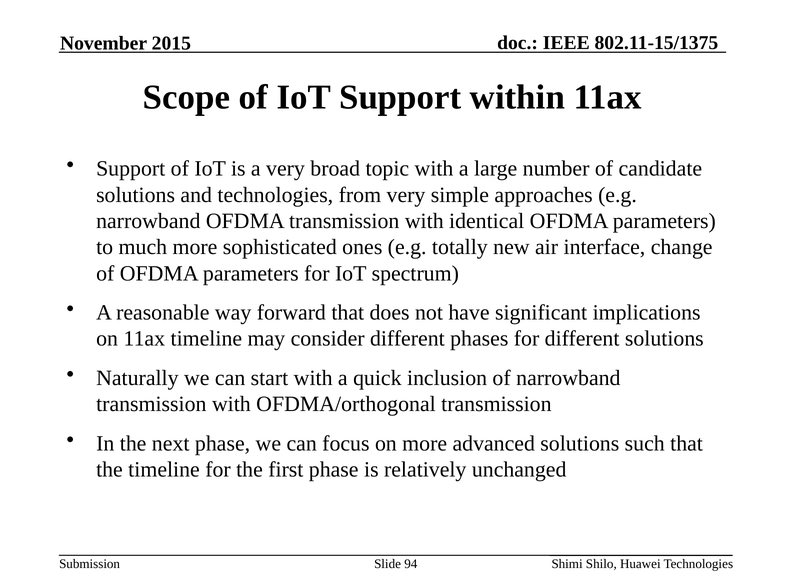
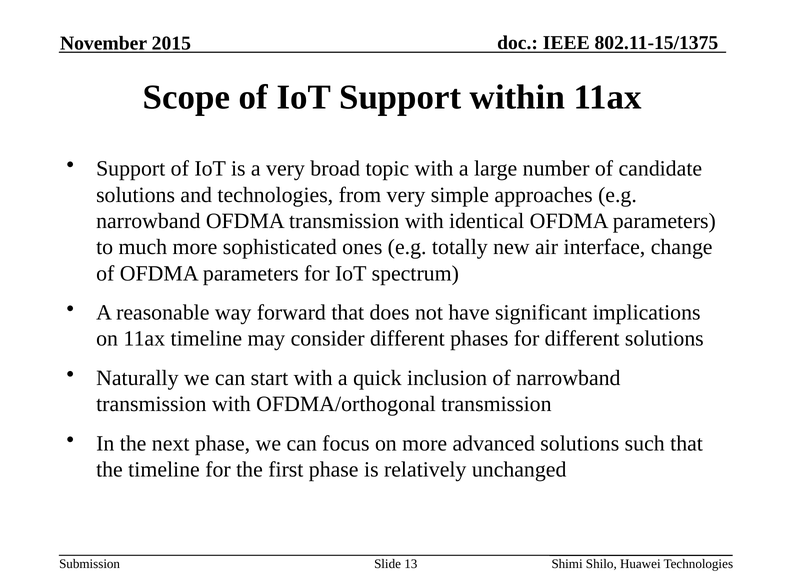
94: 94 -> 13
